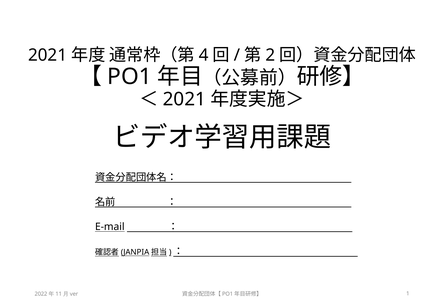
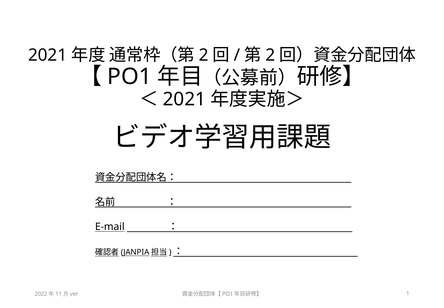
4 at (204, 55): 4 -> 2
